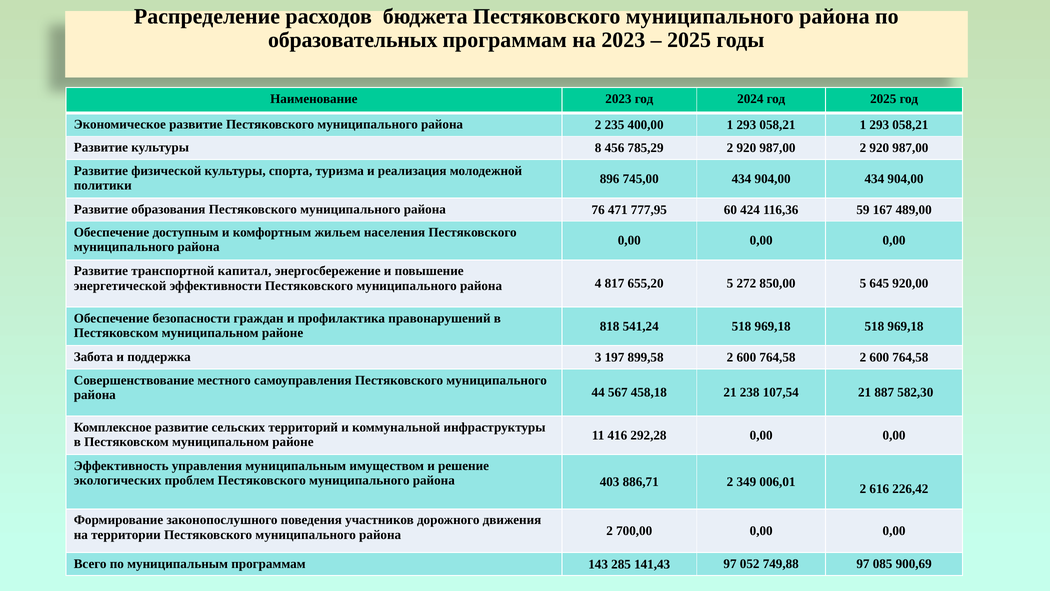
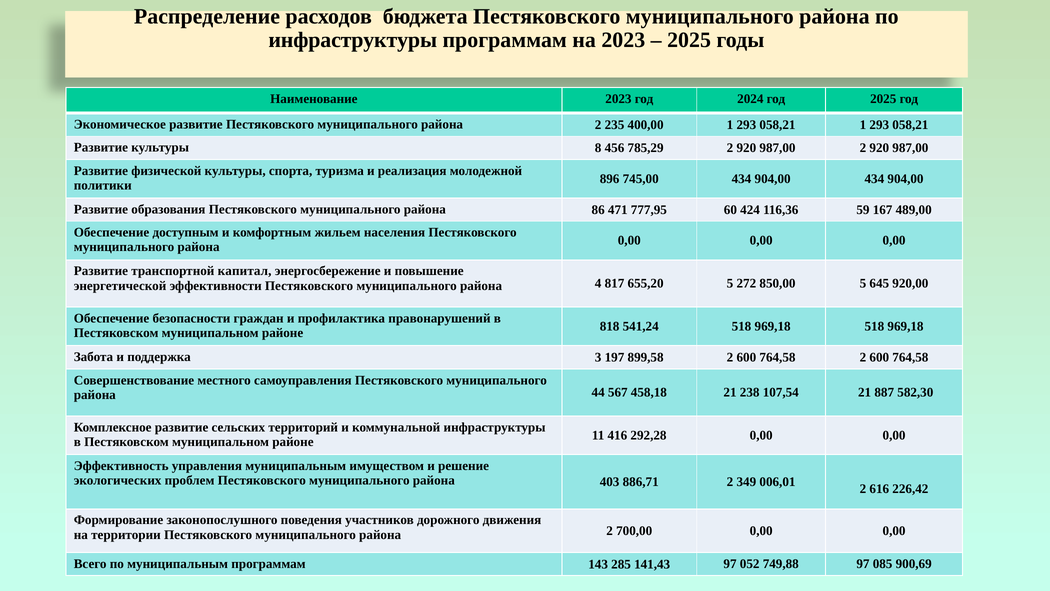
образовательных at (353, 40): образовательных -> инфраструктуры
76: 76 -> 86
